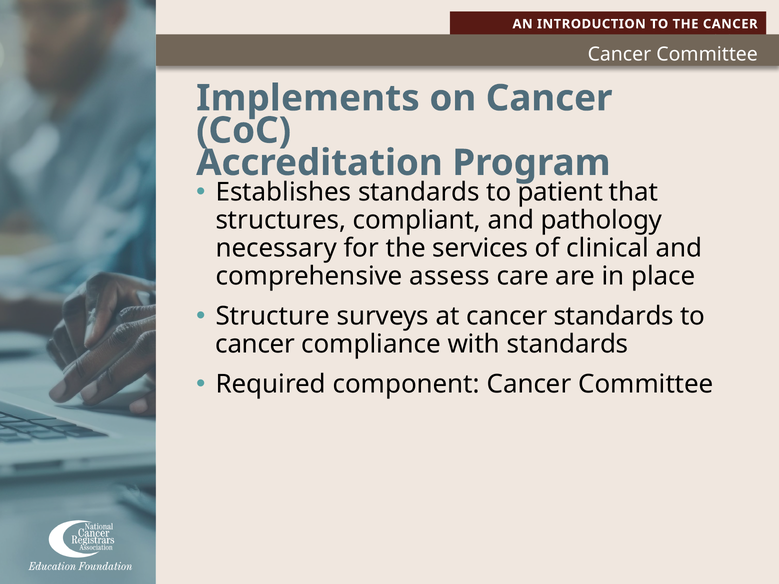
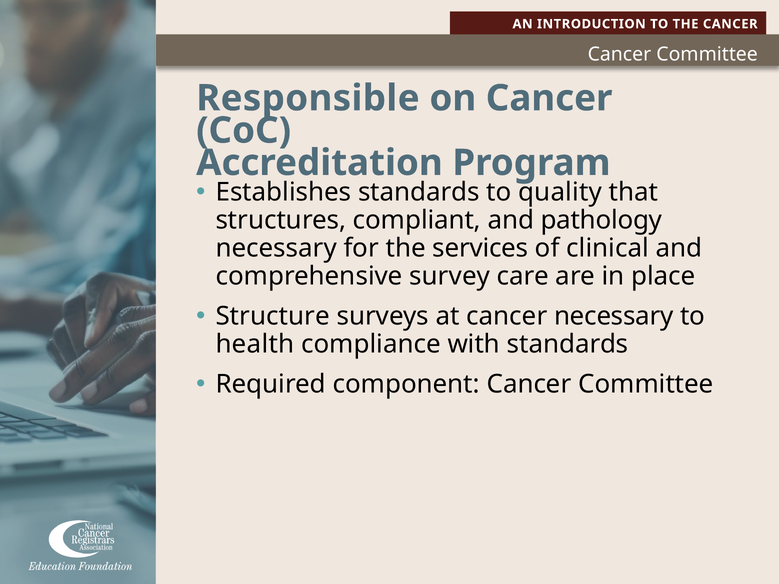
Implements: Implements -> Responsible
patient: patient -> quality
assess: assess -> survey
cancer standards: standards -> necessary
cancer at (255, 344): cancer -> health
